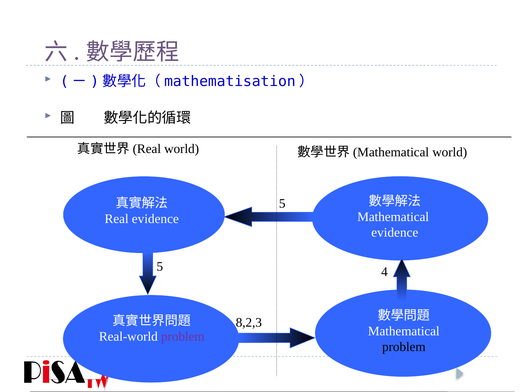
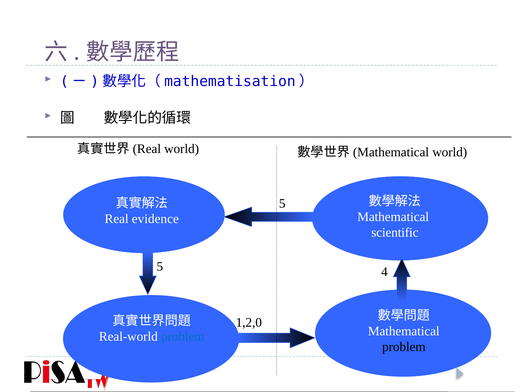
evidence at (395, 233): evidence -> scientific
8,2,3: 8,2,3 -> 1,2,0
problem at (183, 337) colour: purple -> blue
